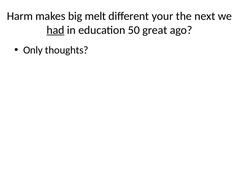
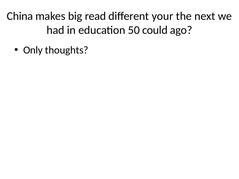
Harm: Harm -> China
melt: melt -> read
had underline: present -> none
great: great -> could
